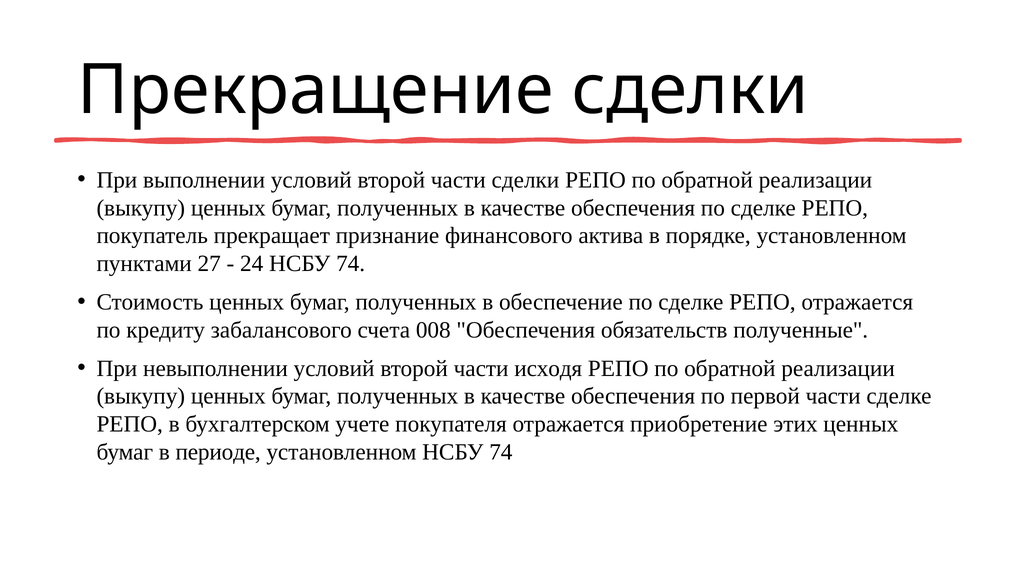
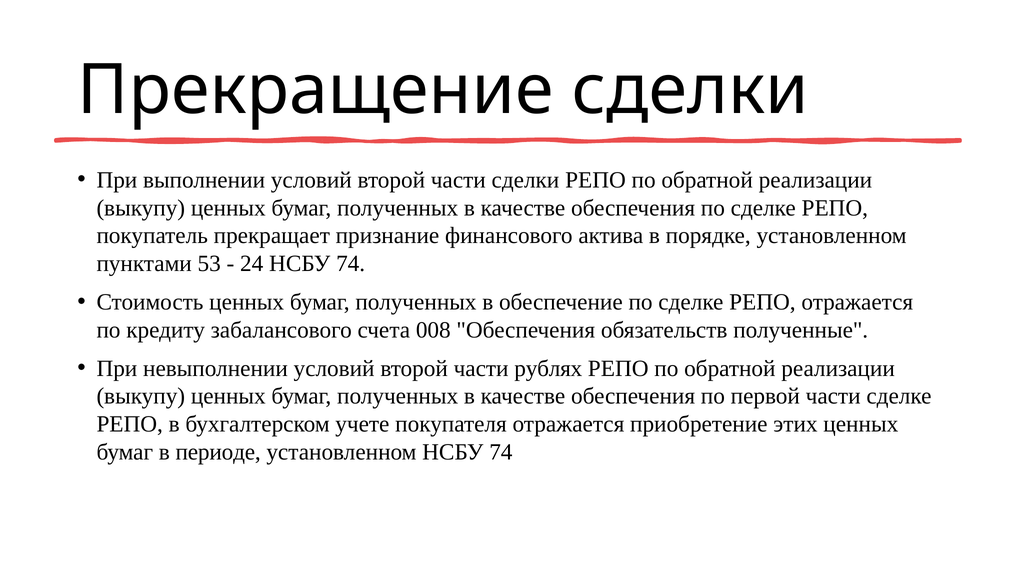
27: 27 -> 53
исходя: исходя -> рублях
